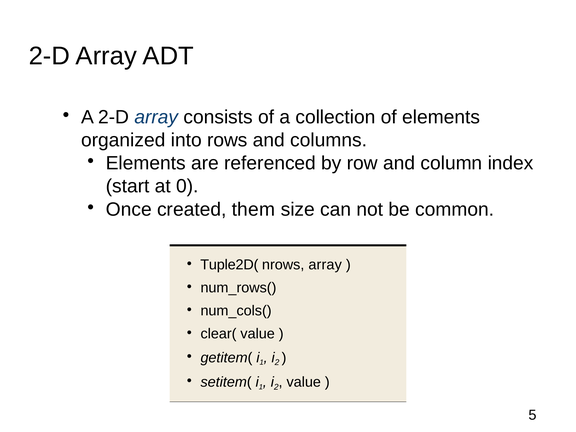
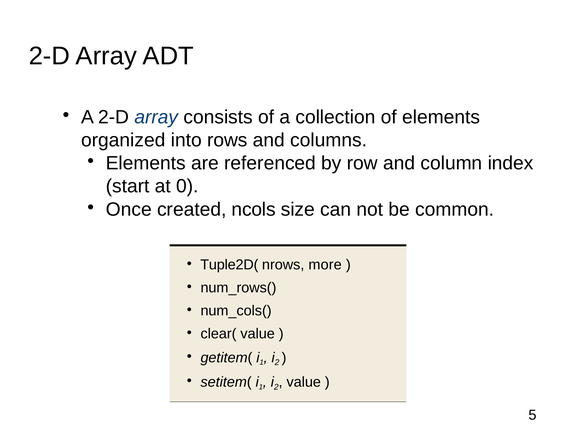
them: them -> ncols
nrows array: array -> more
